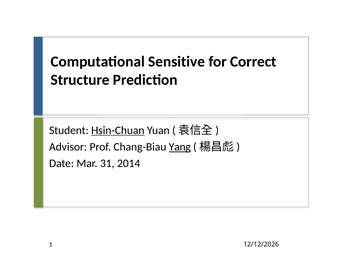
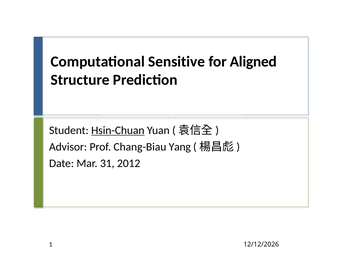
Correct: Correct -> Aligned
Yang underline: present -> none
2014: 2014 -> 2012
